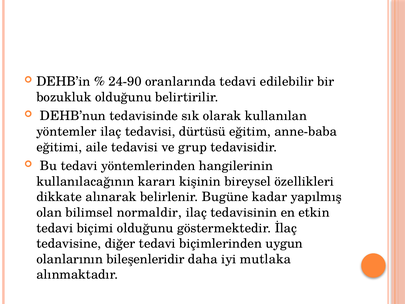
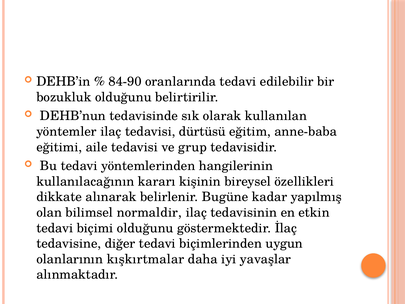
24-90: 24-90 -> 84-90
bileşenleridir: bileşenleridir -> kışkırtmalar
mutlaka: mutlaka -> yavaşlar
